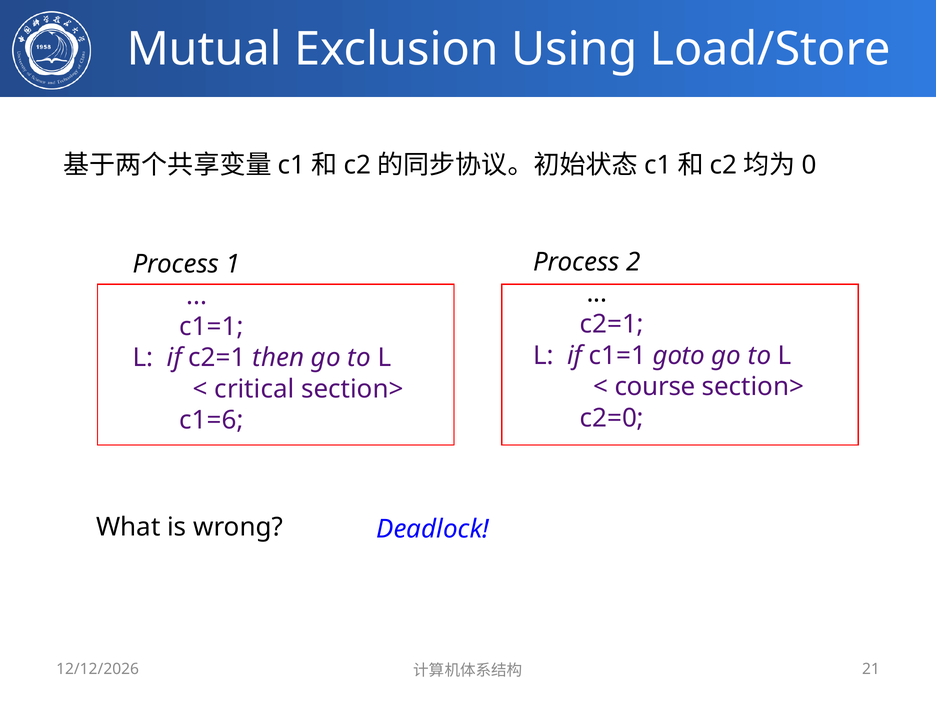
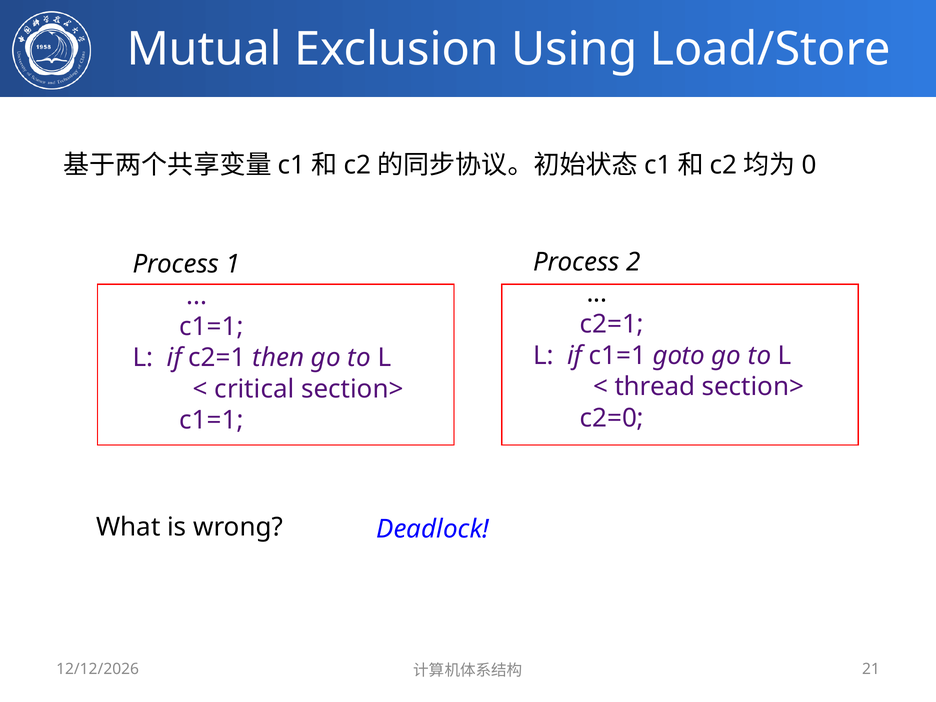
course: course -> thread
c1=6 at (211, 420): c1=6 -> c1=1
